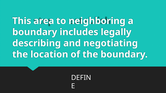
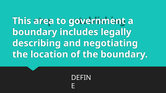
neighboring: neighboring -> government
